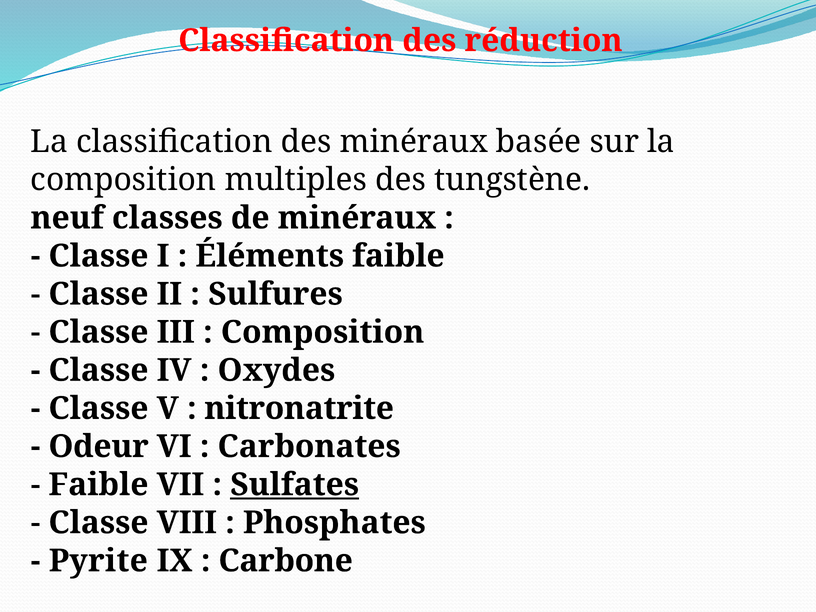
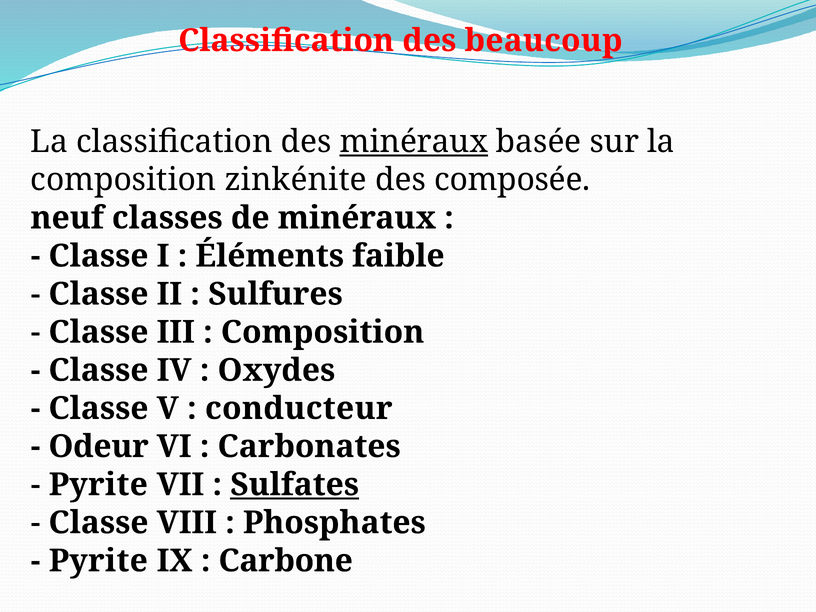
réduction: réduction -> beaucoup
minéraux at (414, 142) underline: none -> present
multiples: multiples -> zinkénite
tungstène: tungstène -> composée
nitronatrite: nitronatrite -> conducteur
Faible at (98, 485): Faible -> Pyrite
